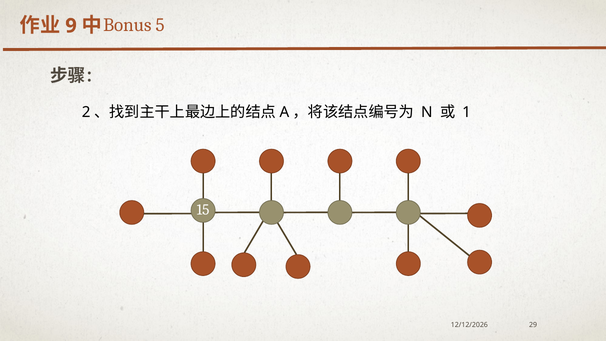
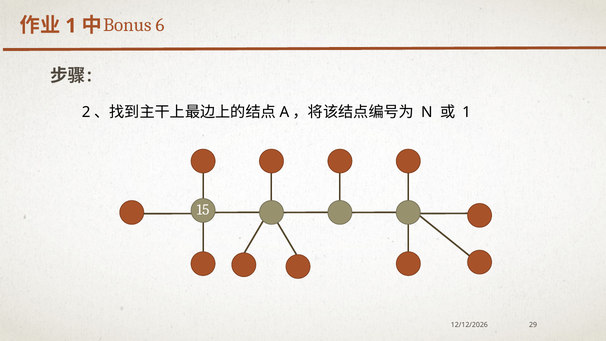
5: 5 -> 6
9 at (71, 26): 9 -> 1
